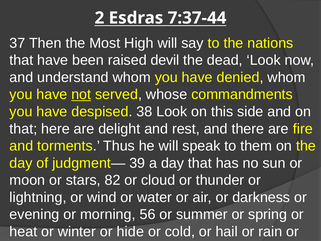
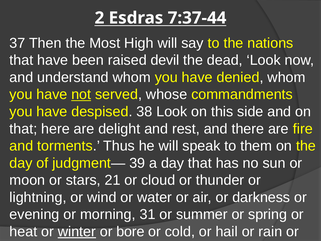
82: 82 -> 21
56: 56 -> 31
winter underline: none -> present
hide: hide -> bore
